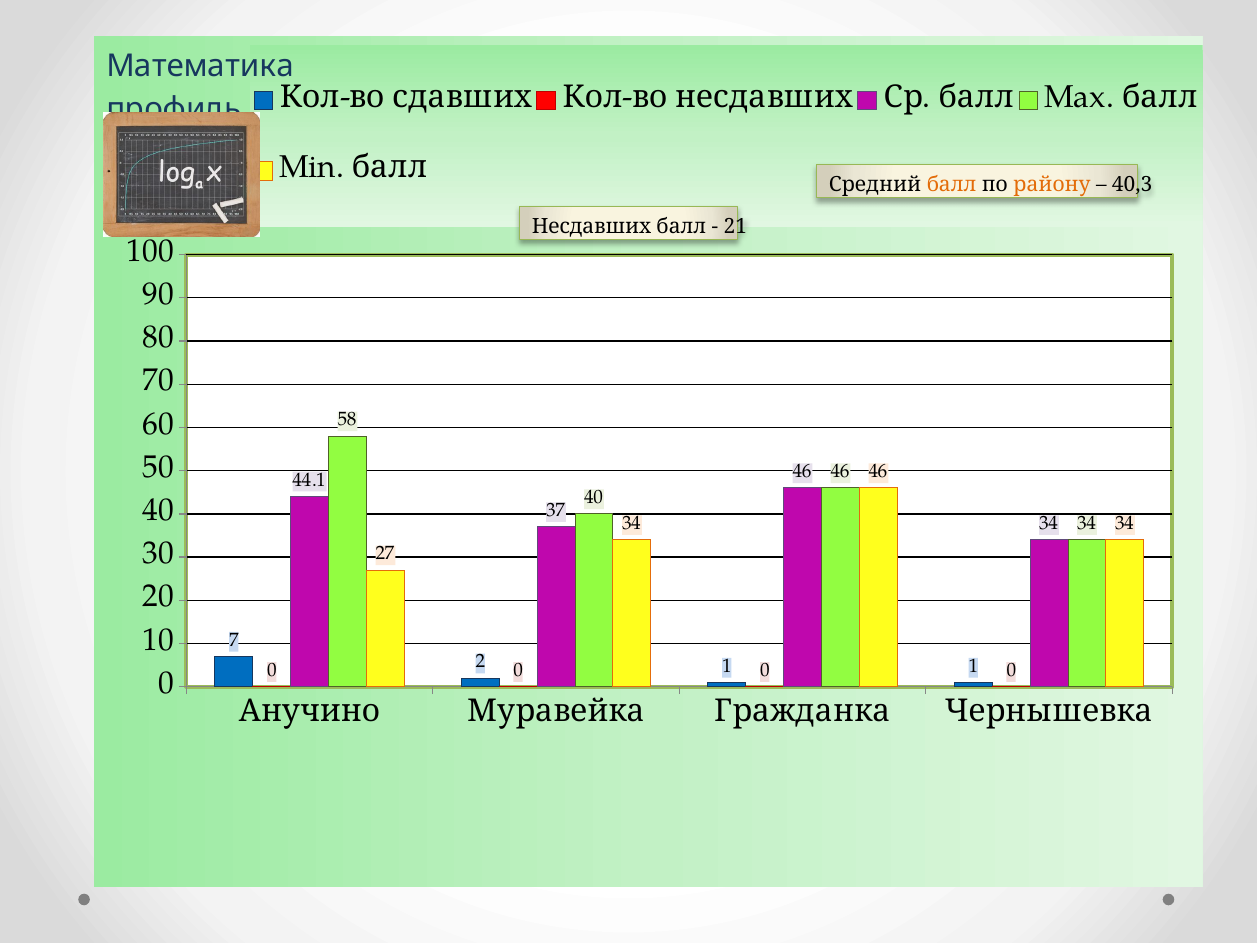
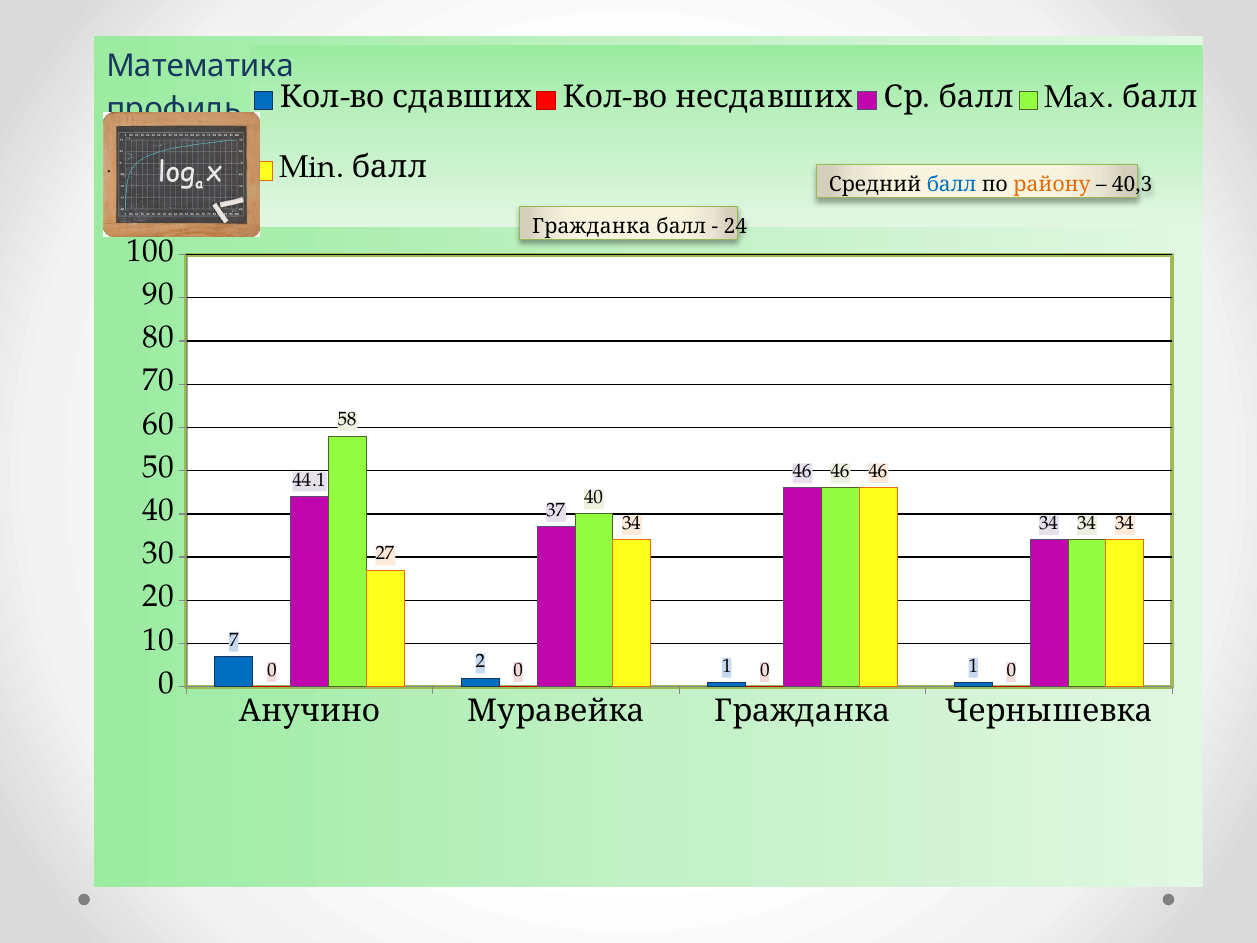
балл at (952, 185) colour: orange -> blue
Несдавших at (592, 227): Несдавших -> Гражданка
21: 21 -> 24
